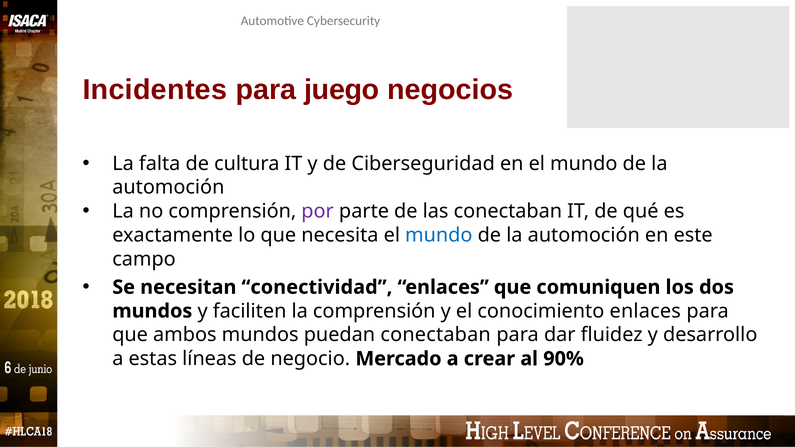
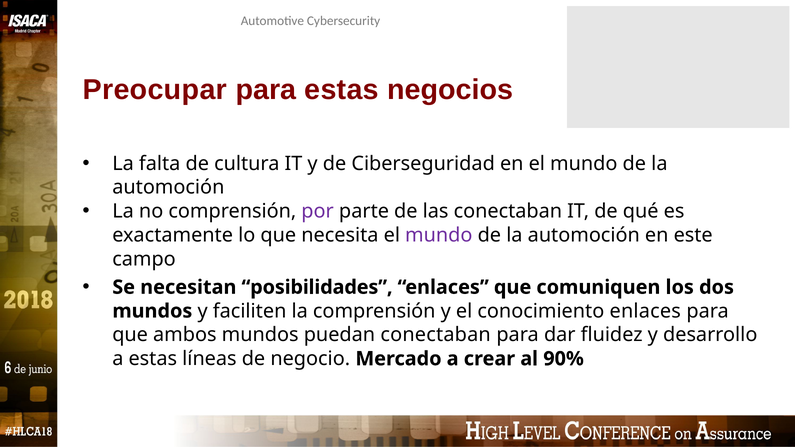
Incidentes: Incidentes -> Preocupar
para juego: juego -> estas
mundo at (439, 235) colour: blue -> purple
conectividad: conectividad -> posibilidades
